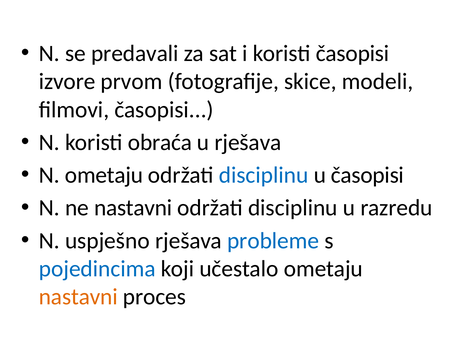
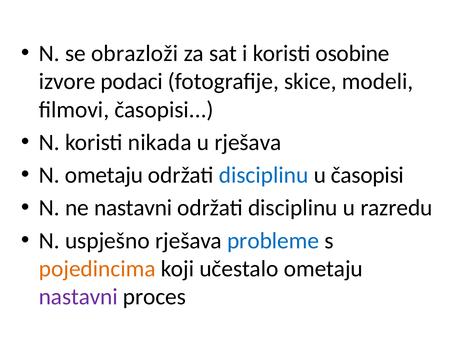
predavali: predavali -> obrazloži
koristi časopisi: časopisi -> osobine
prvom: prvom -> podaci
obraća: obraća -> nikada
pojedincima colour: blue -> orange
nastavni at (78, 297) colour: orange -> purple
